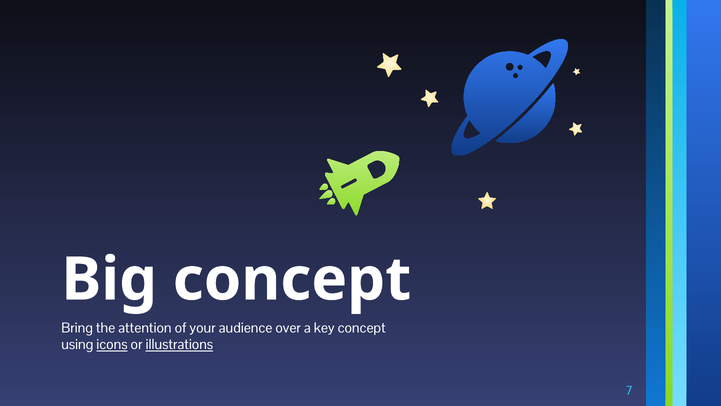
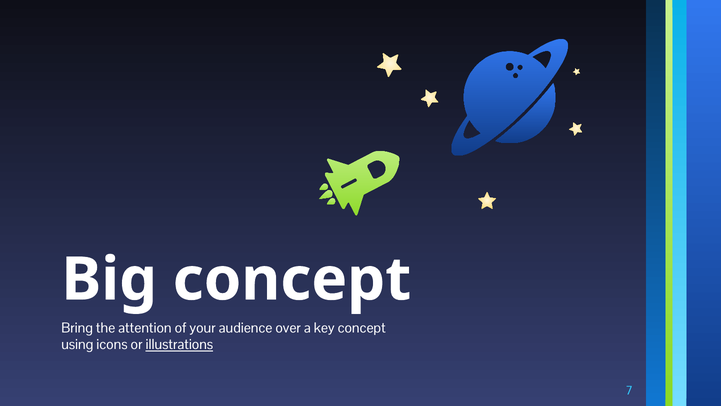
icons underline: present -> none
